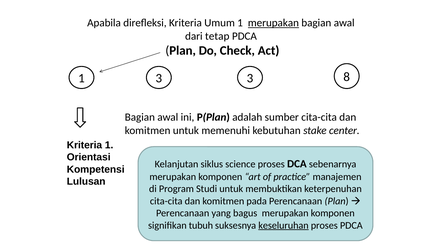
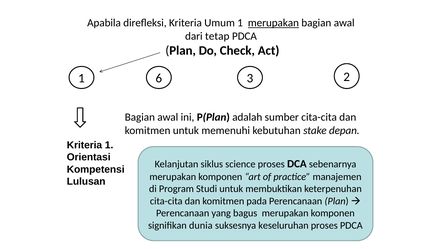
1 3: 3 -> 6
8: 8 -> 2
center: center -> depan
tubuh: tubuh -> dunia
keseluruhan underline: present -> none
